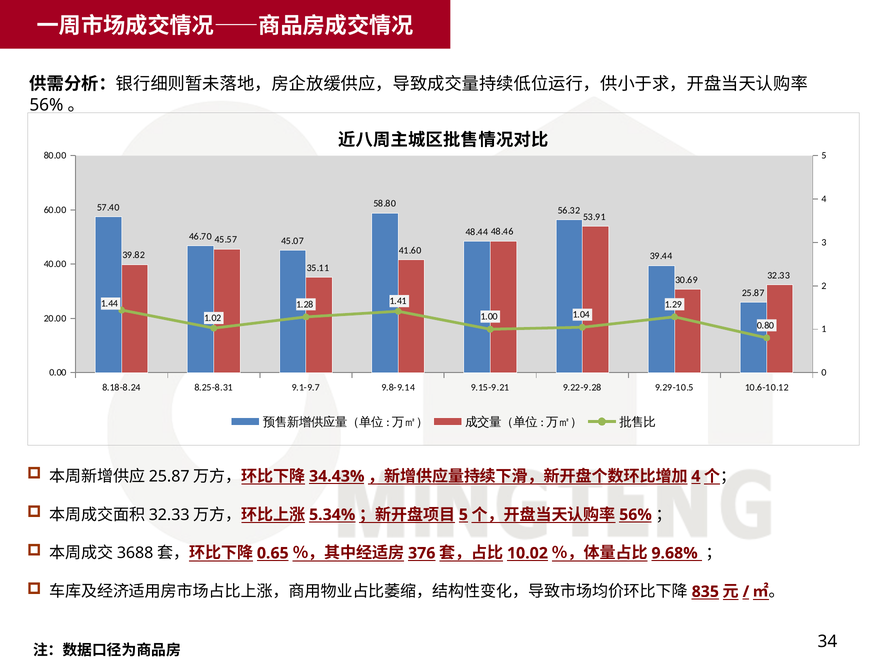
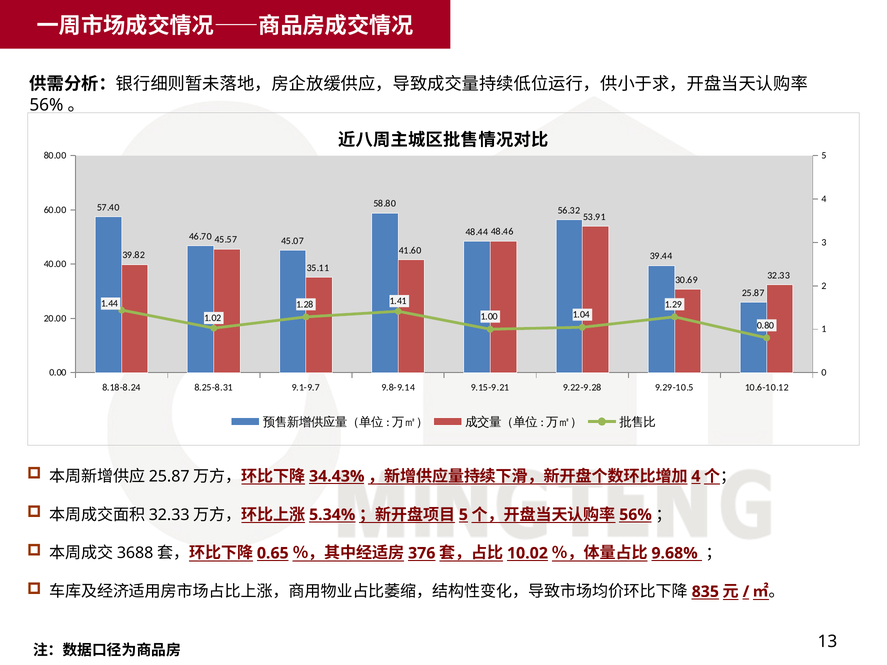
34: 34 -> 13
